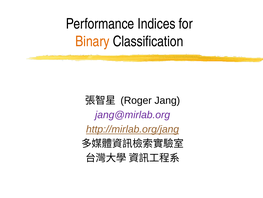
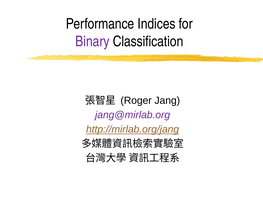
Binary colour: orange -> purple
